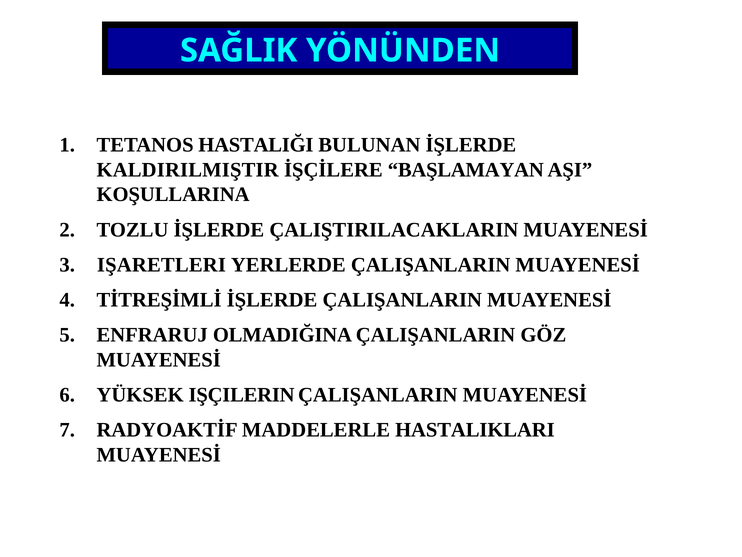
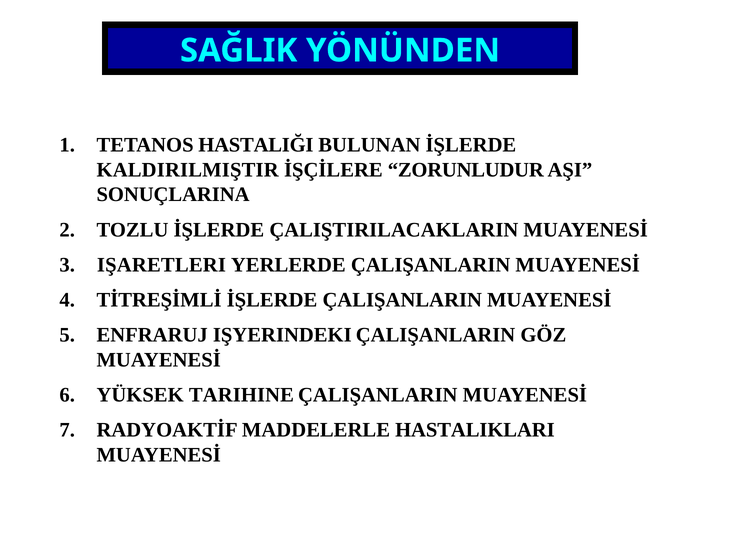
BAŞLAMAYAN: BAŞLAMAYAN -> ZORUNLUDUR
KOŞULLARINA: KOŞULLARINA -> SONUÇLARINA
OLMADIĞINA: OLMADIĞINA -> IŞYERINDEKI
IŞÇILERIN: IŞÇILERIN -> TARIHINE
